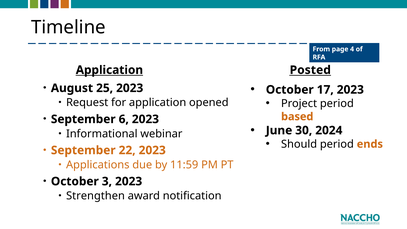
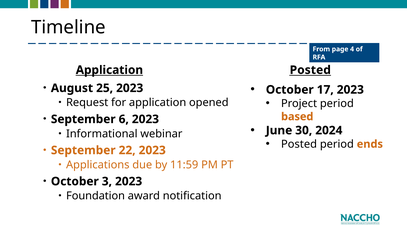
Should at (299, 144): Should -> Posted
Strengthen: Strengthen -> Foundation
